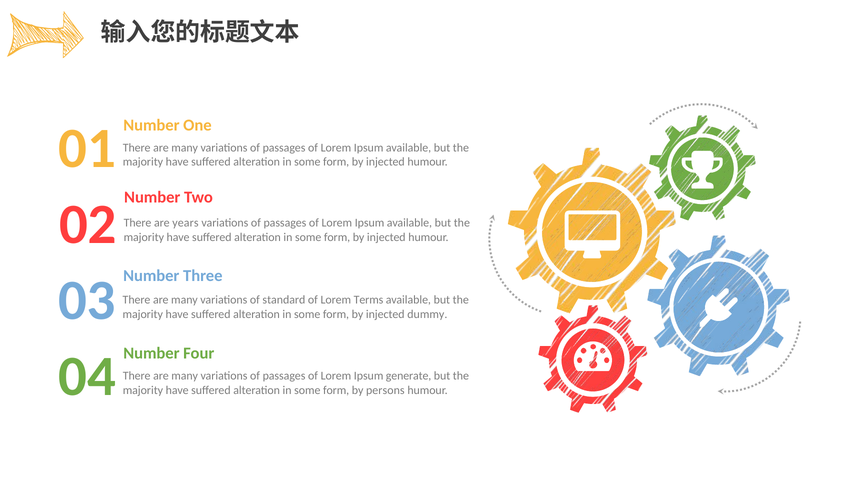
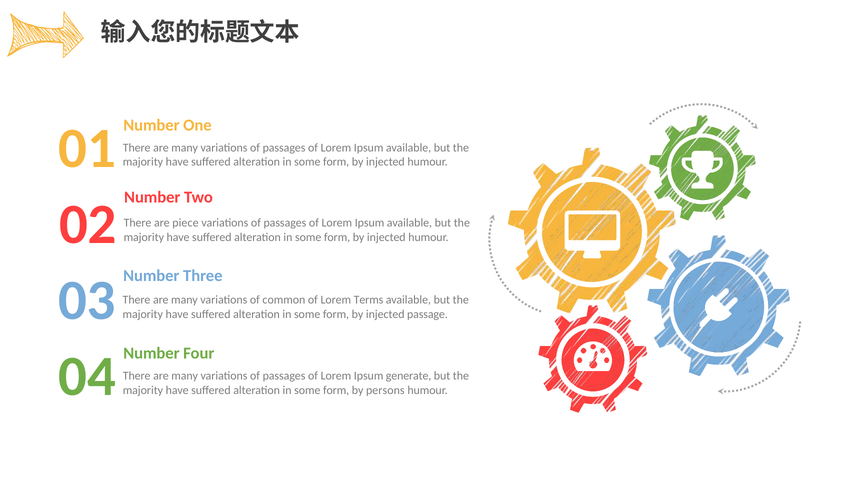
years: years -> piece
standard: standard -> common
dummy: dummy -> passage
